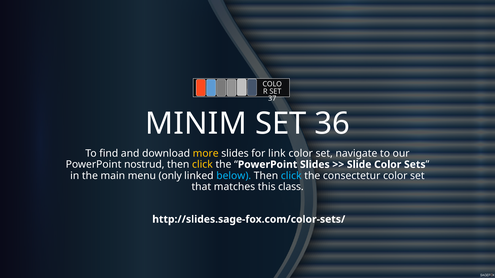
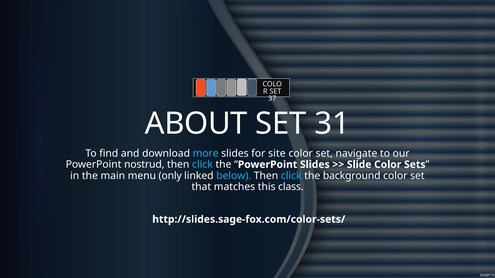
MINIM: MINIM -> ABOUT
36: 36 -> 31
more colour: yellow -> light blue
link: link -> site
click at (202, 165) colour: yellow -> light blue
consectetur: consectetur -> background
